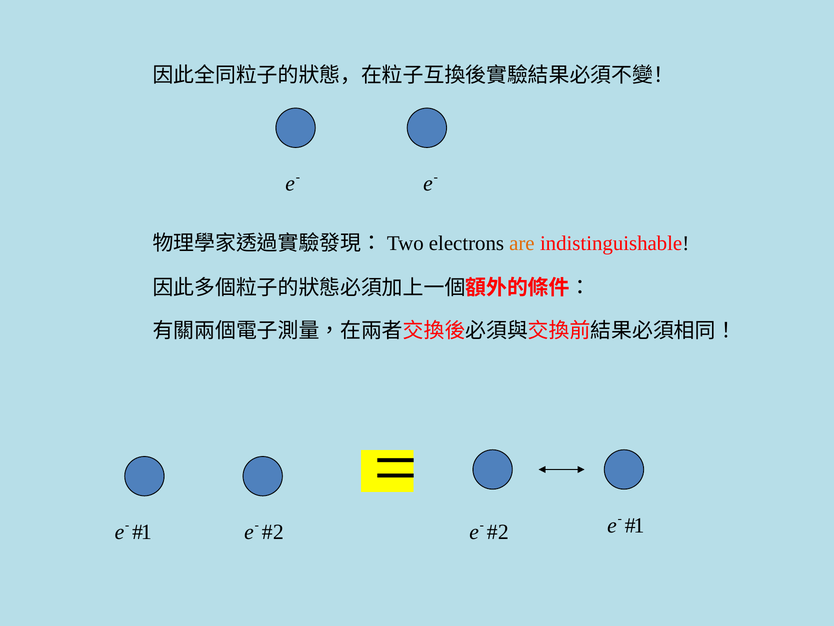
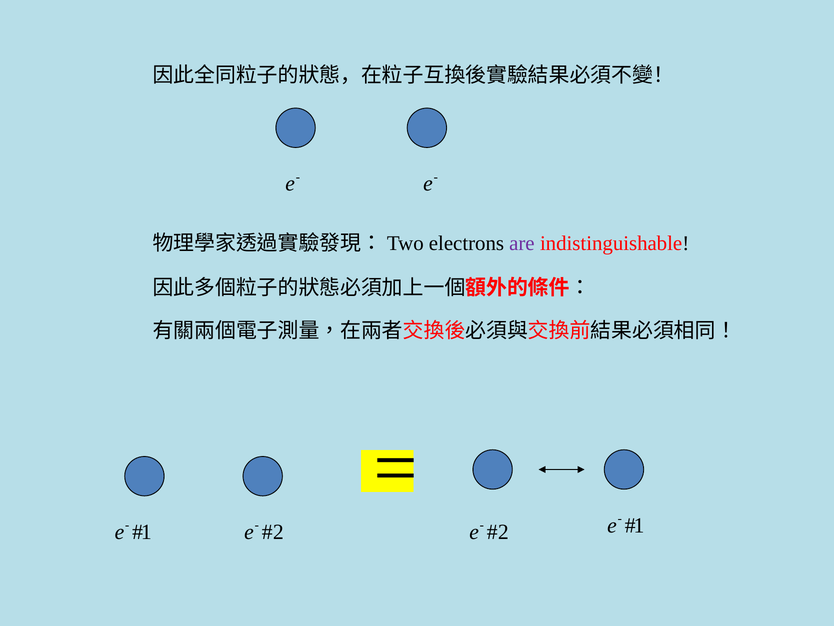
are colour: orange -> purple
